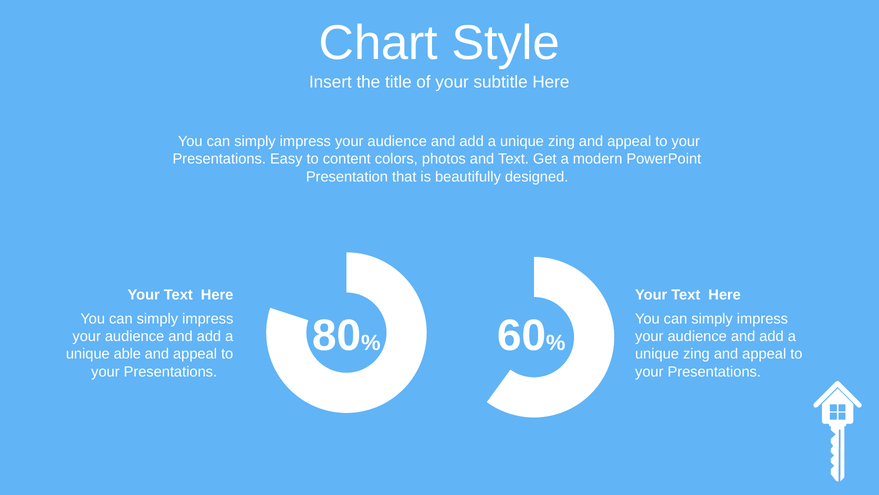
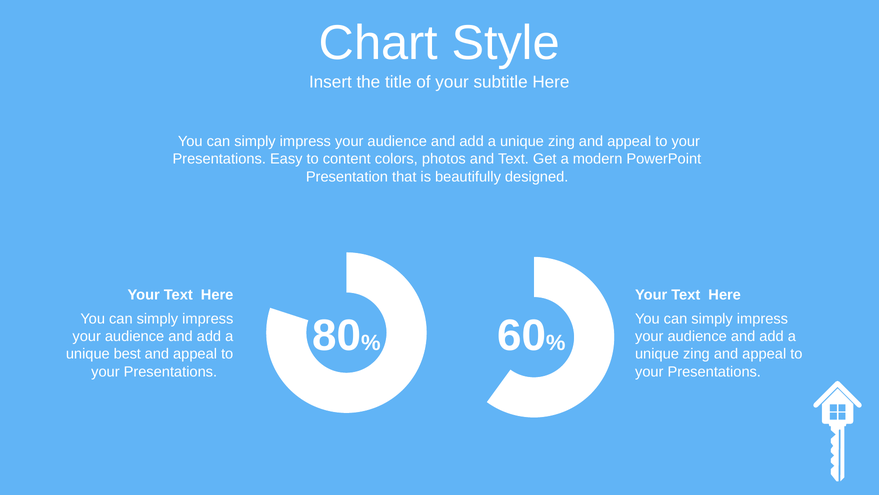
able: able -> best
